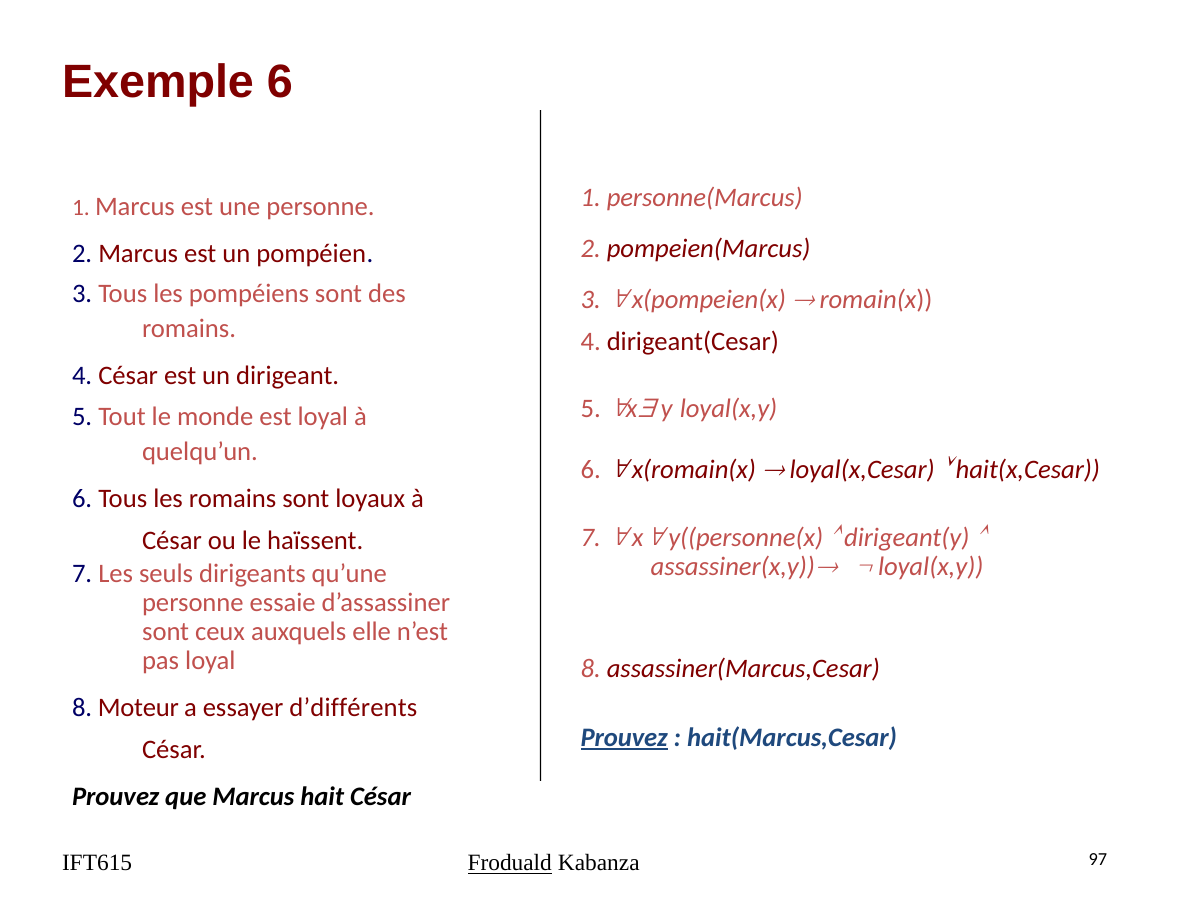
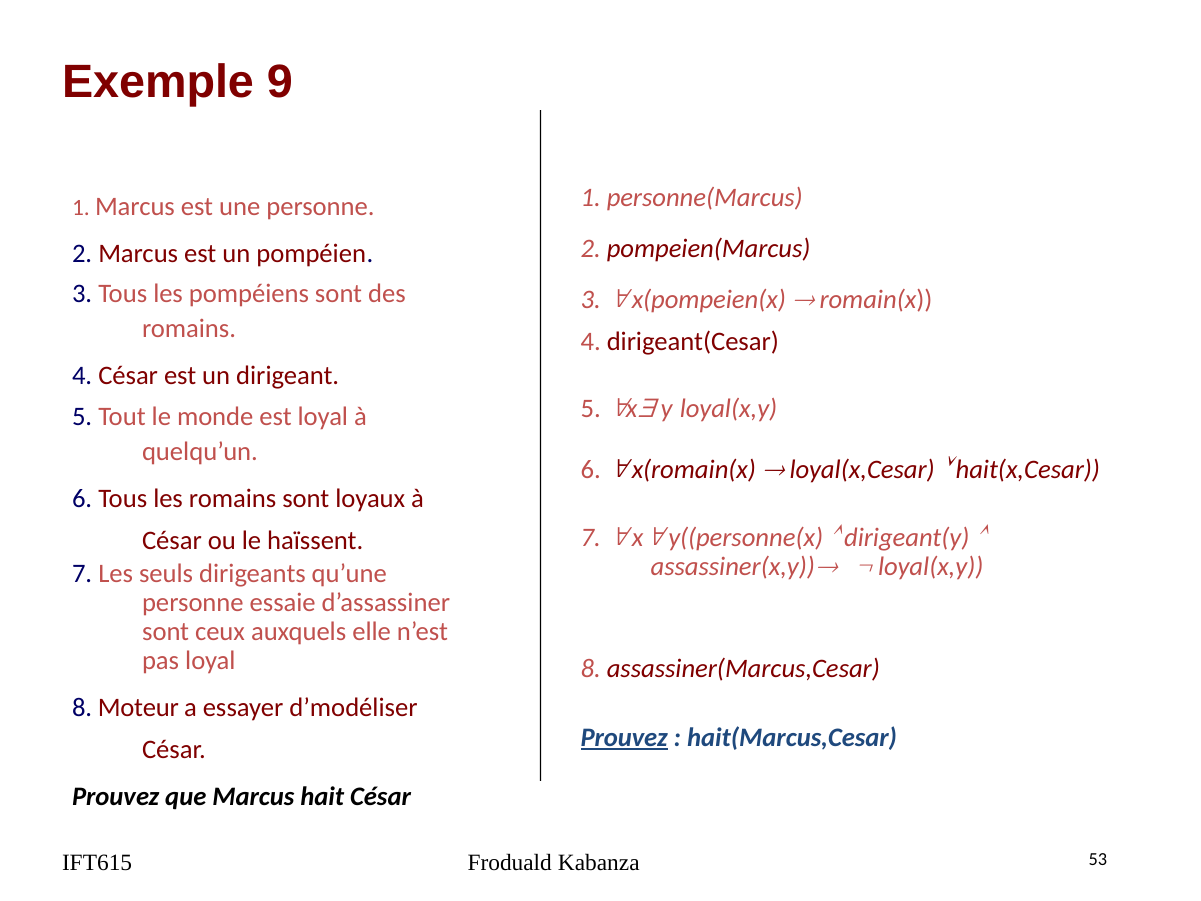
Exemple 6: 6 -> 9
d’différents: d’différents -> d’modéliser
Froduald underline: present -> none
97: 97 -> 53
